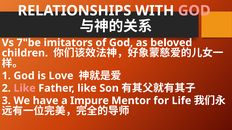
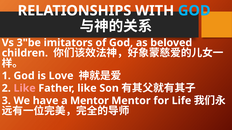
GOD at (194, 11) colour: pink -> light blue
7"be: 7"be -> 3"be
a Impure: Impure -> Mentor
